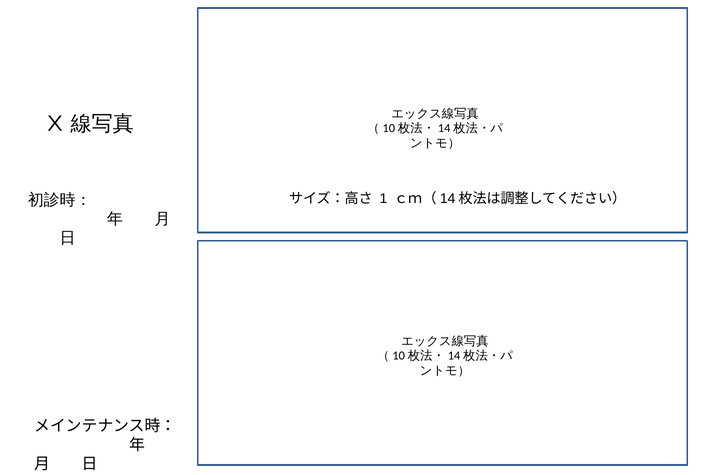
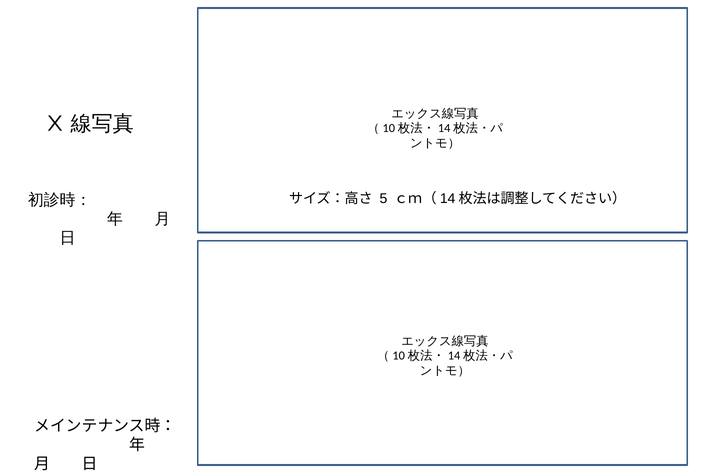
1: 1 -> 5
